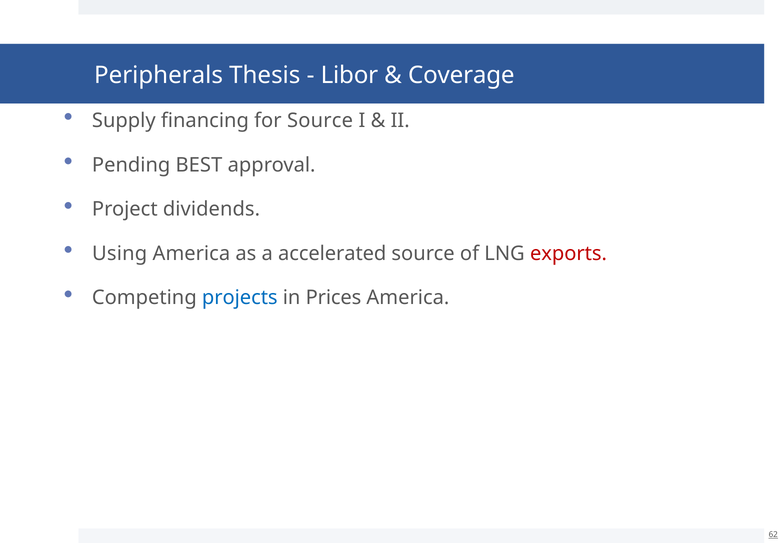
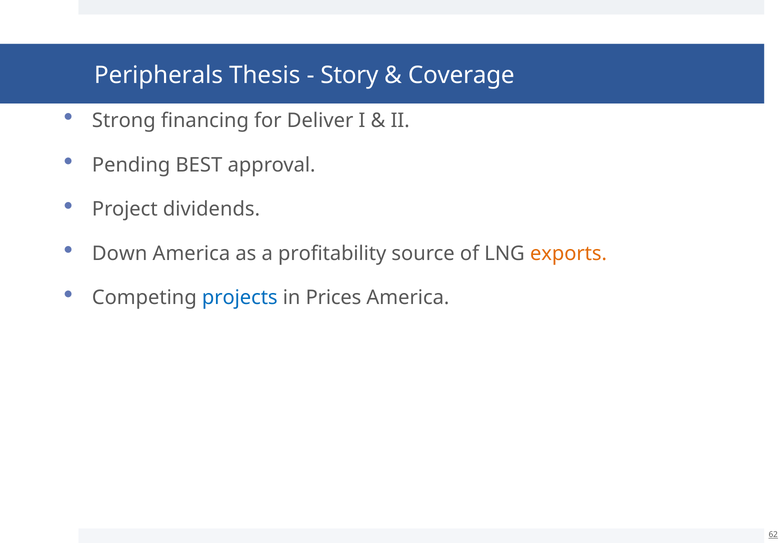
Libor: Libor -> Story
Supply: Supply -> Strong
for Source: Source -> Deliver
Using: Using -> Down
accelerated: accelerated -> profitability
exports colour: red -> orange
